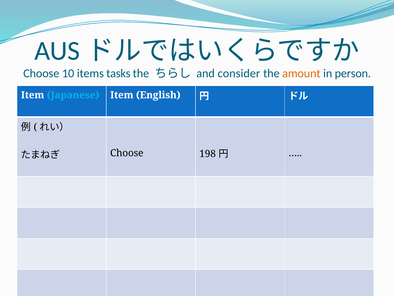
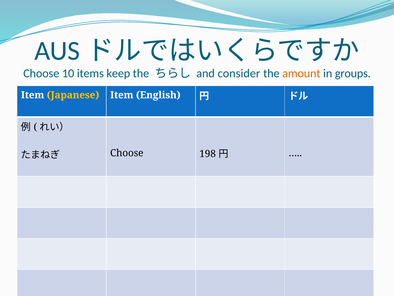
tasks: tasks -> keep
person: person -> groups
Japanese colour: light blue -> yellow
